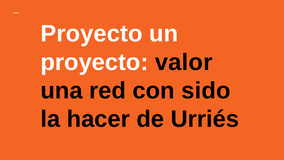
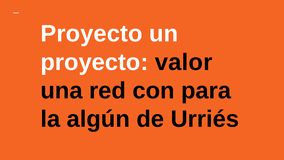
sido: sido -> para
hacer: hacer -> algún
